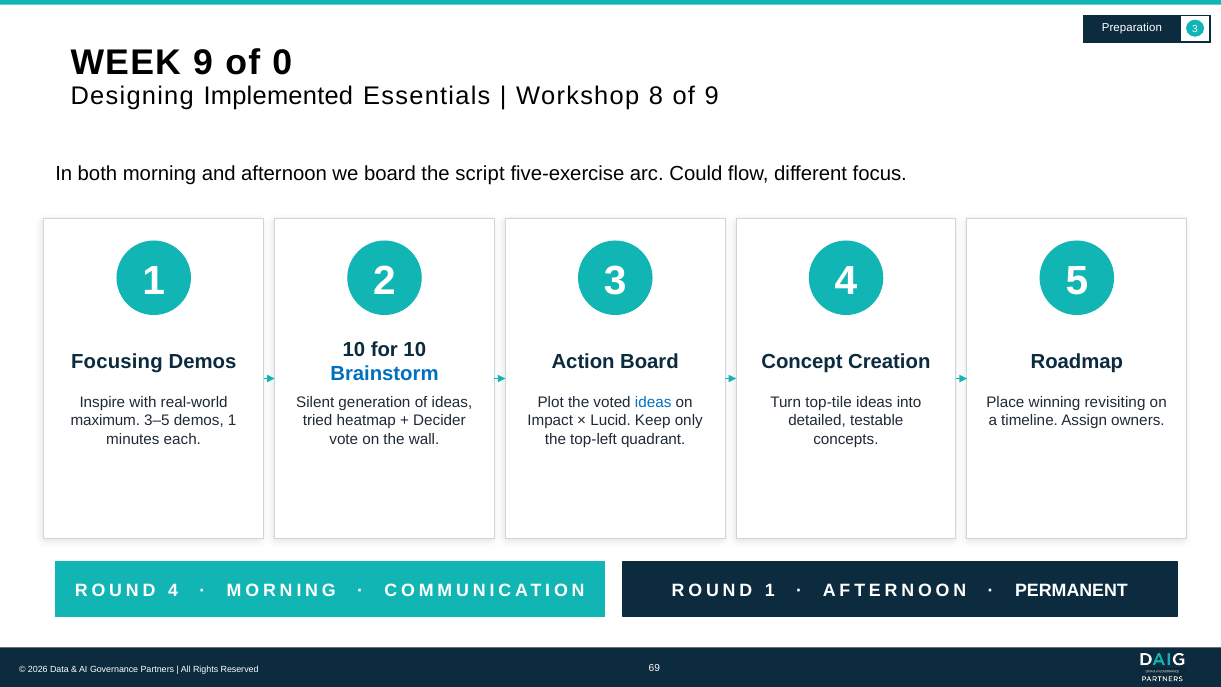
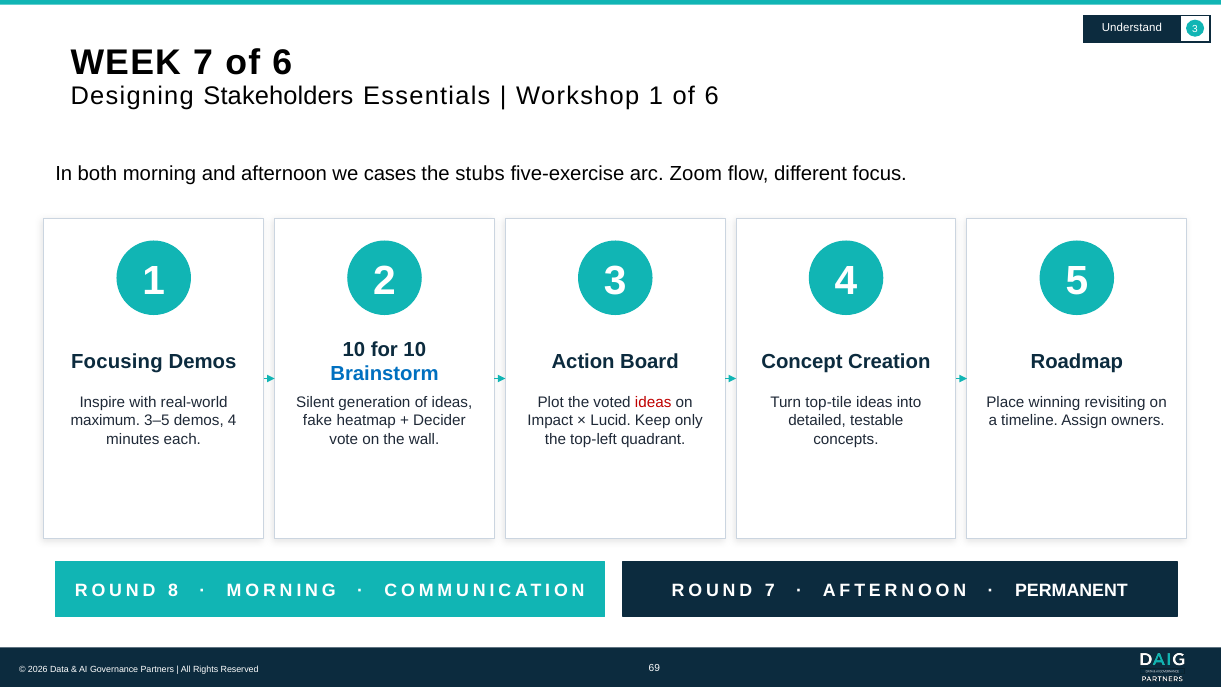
Preparation: Preparation -> Understand
WEEK 9: 9 -> 7
0 at (282, 63): 0 -> 6
Implemented: Implemented -> Stakeholders
Workshop 8: 8 -> 1
9 at (712, 96): 9 -> 6
we board: board -> cases
script: script -> stubs
Could: Could -> Zoom
ideas at (653, 402) colour: blue -> red
demos 1: 1 -> 4
tried: tried -> fake
ROUND 4: 4 -> 8
ROUND 1: 1 -> 7
